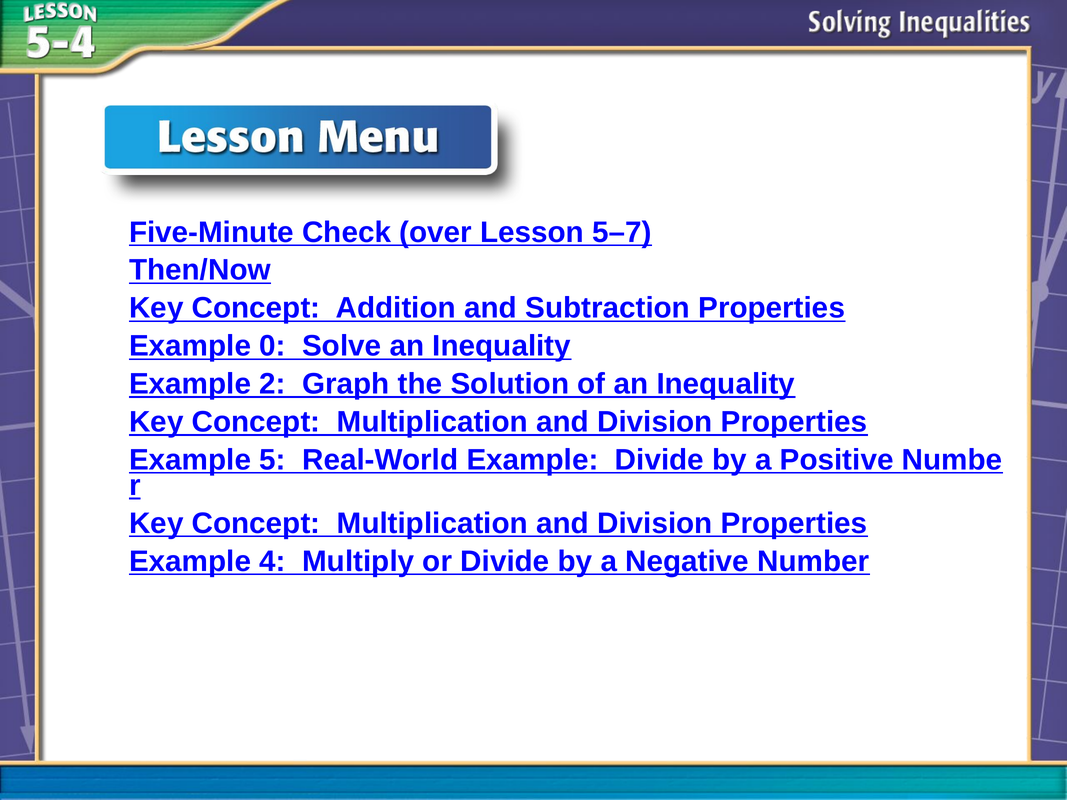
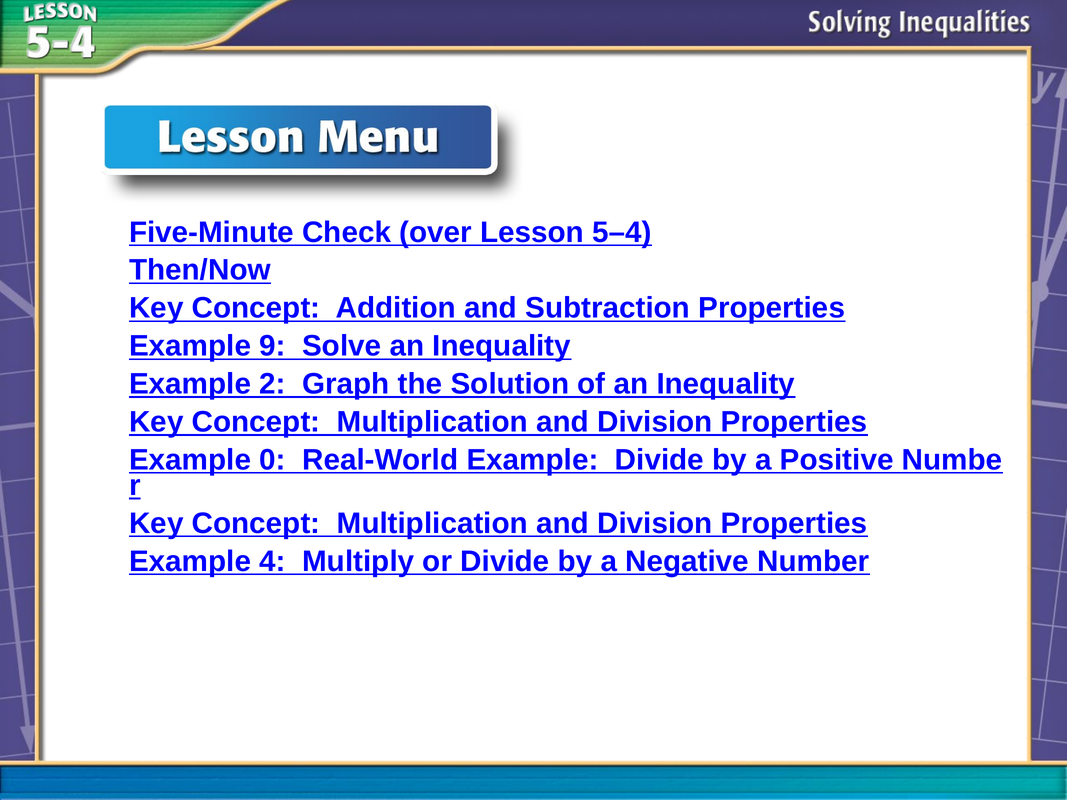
5–7: 5–7 -> 5–4
0: 0 -> 9
5: 5 -> 0
